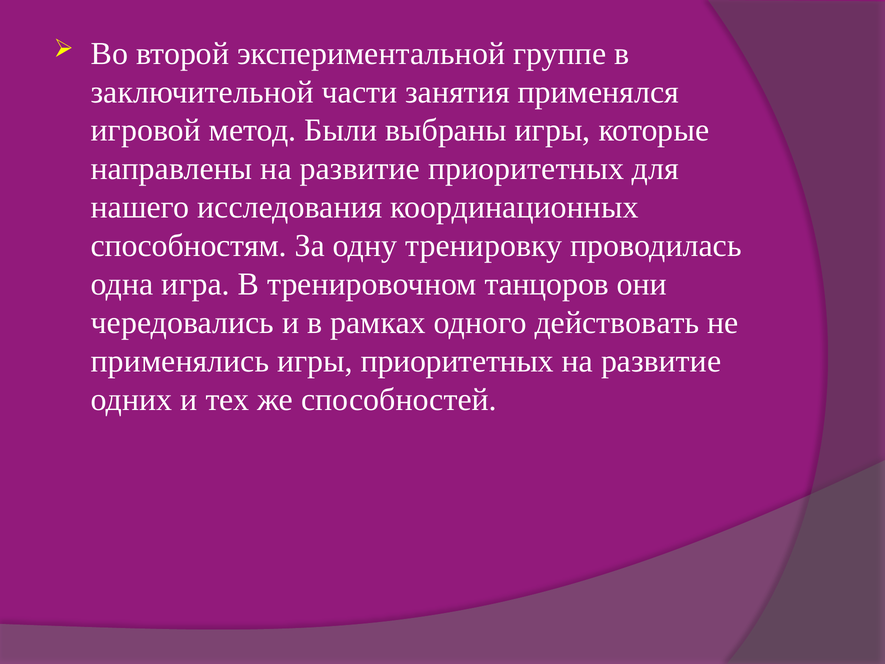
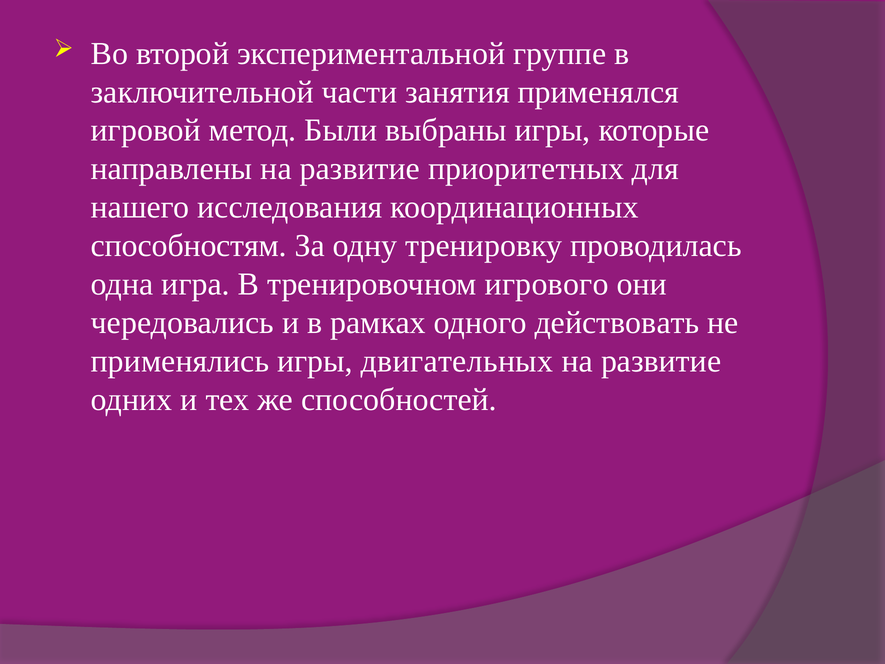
танцоров: танцоров -> игрового
игры приоритетных: приоритетных -> двигательных
